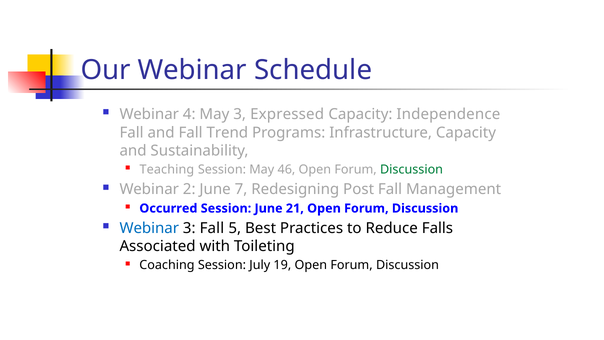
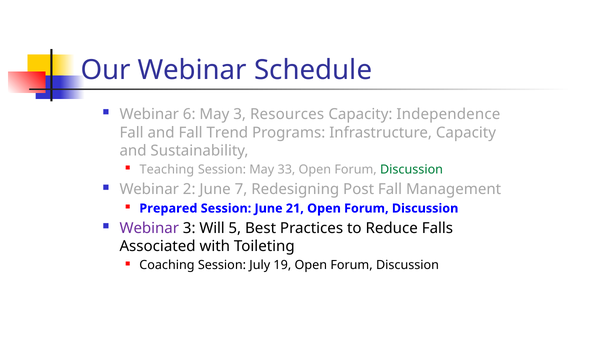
4: 4 -> 6
Expressed: Expressed -> Resources
46: 46 -> 33
Occurred: Occurred -> Prepared
Webinar at (149, 228) colour: blue -> purple
3 Fall: Fall -> Will
